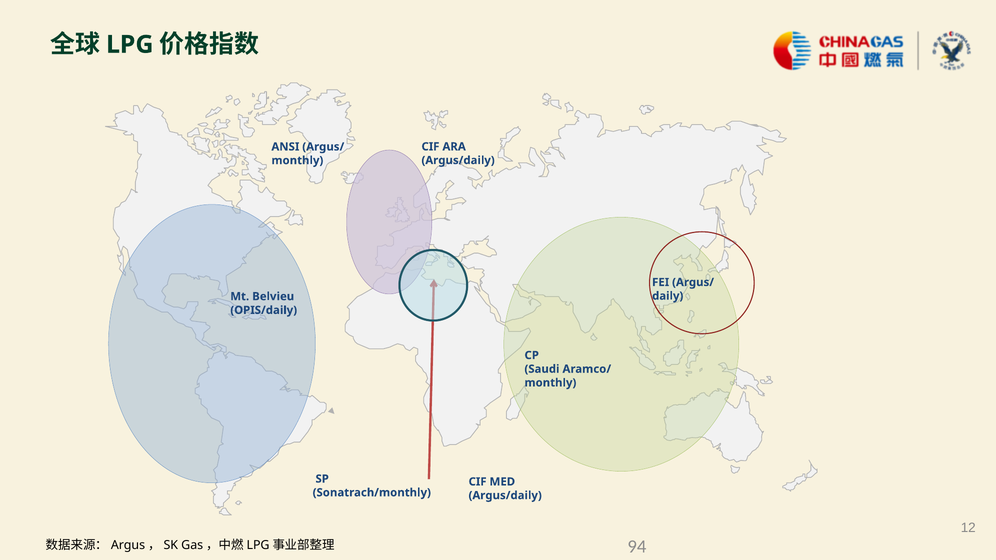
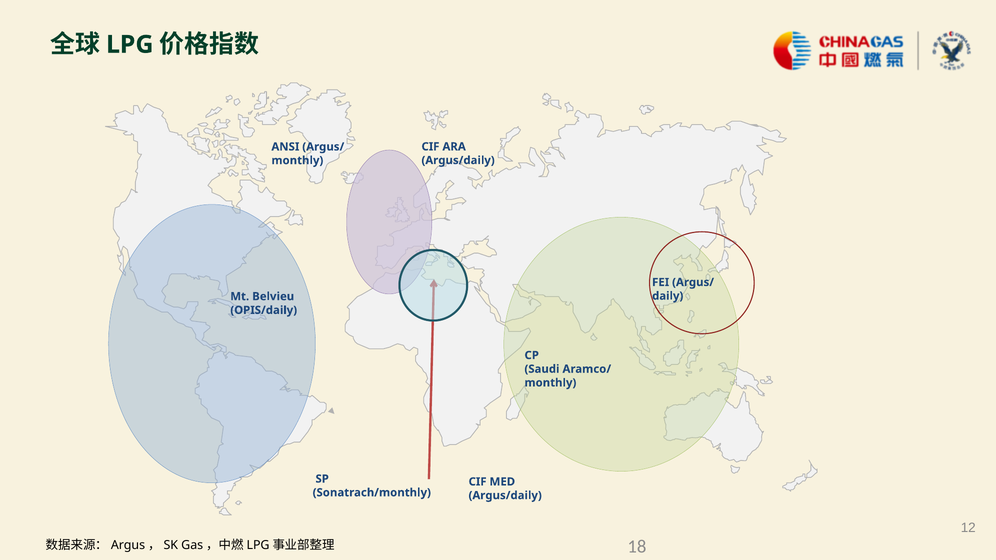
94: 94 -> 18
